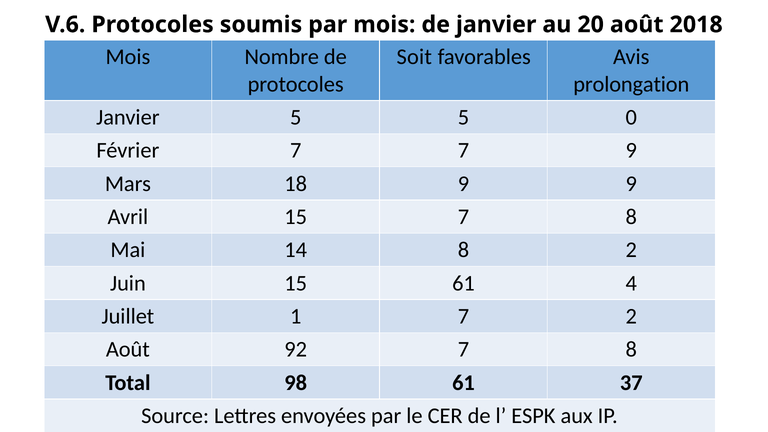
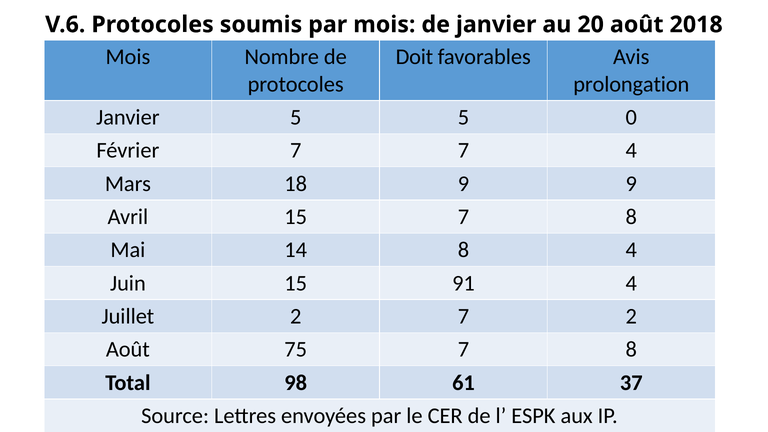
Soit: Soit -> Doit
7 9: 9 -> 4
8 2: 2 -> 4
15 61: 61 -> 91
Juillet 1: 1 -> 2
92: 92 -> 75
